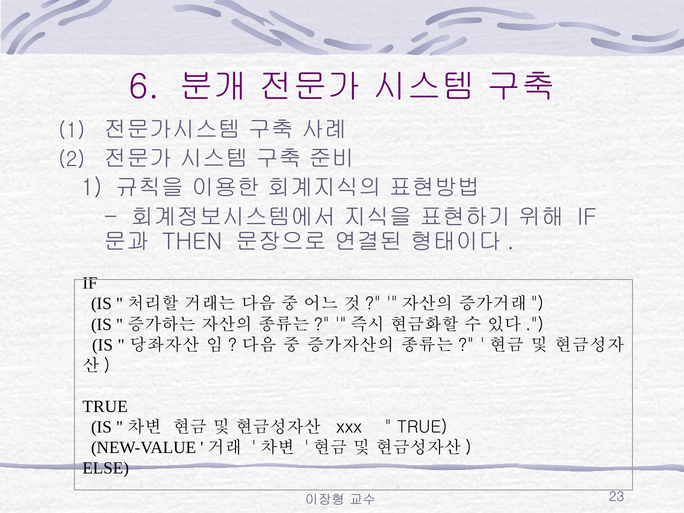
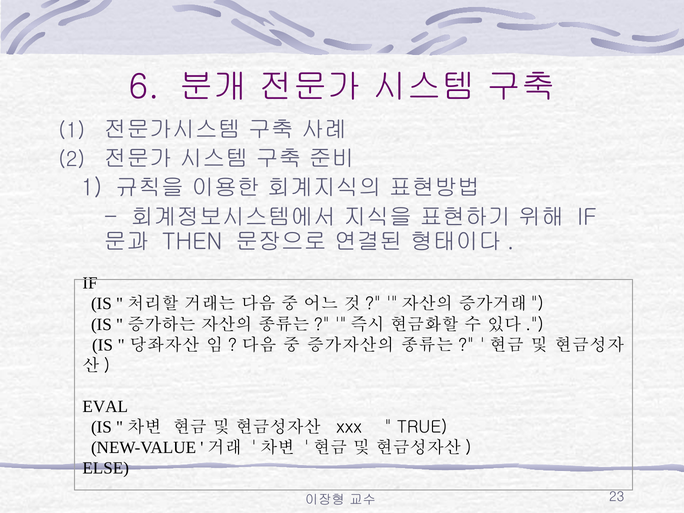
TRUE at (105, 406): TRUE -> EVAL
